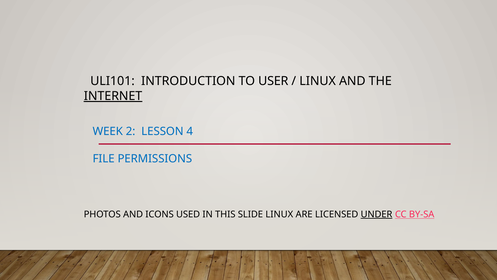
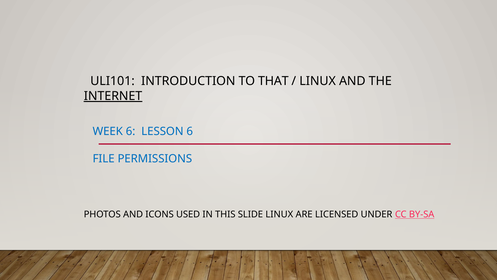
USER: USER -> THAT
WEEK 2: 2 -> 6
LESSON 4: 4 -> 6
UNDER underline: present -> none
